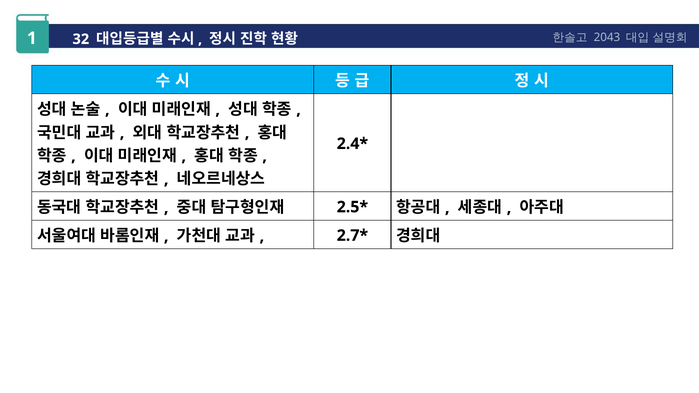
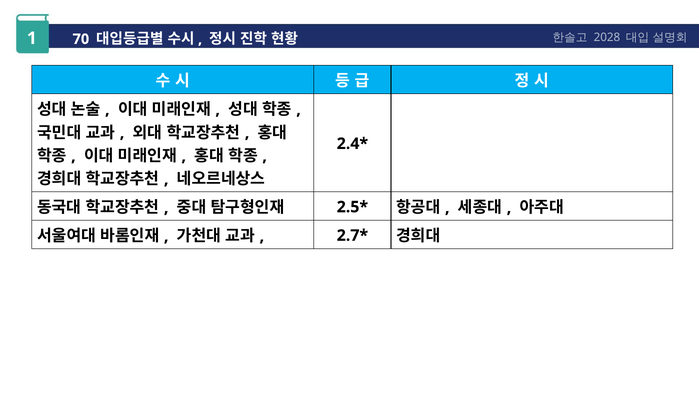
2043: 2043 -> 2028
32: 32 -> 70
